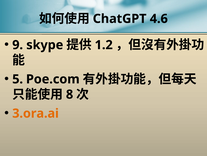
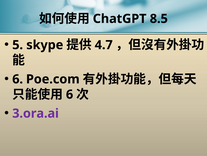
4.6: 4.6 -> 8.5
9: 9 -> 5
1.2: 1.2 -> 4.7
5 at (18, 79): 5 -> 6
8 at (70, 94): 8 -> 6
3.ora.ai colour: orange -> purple
